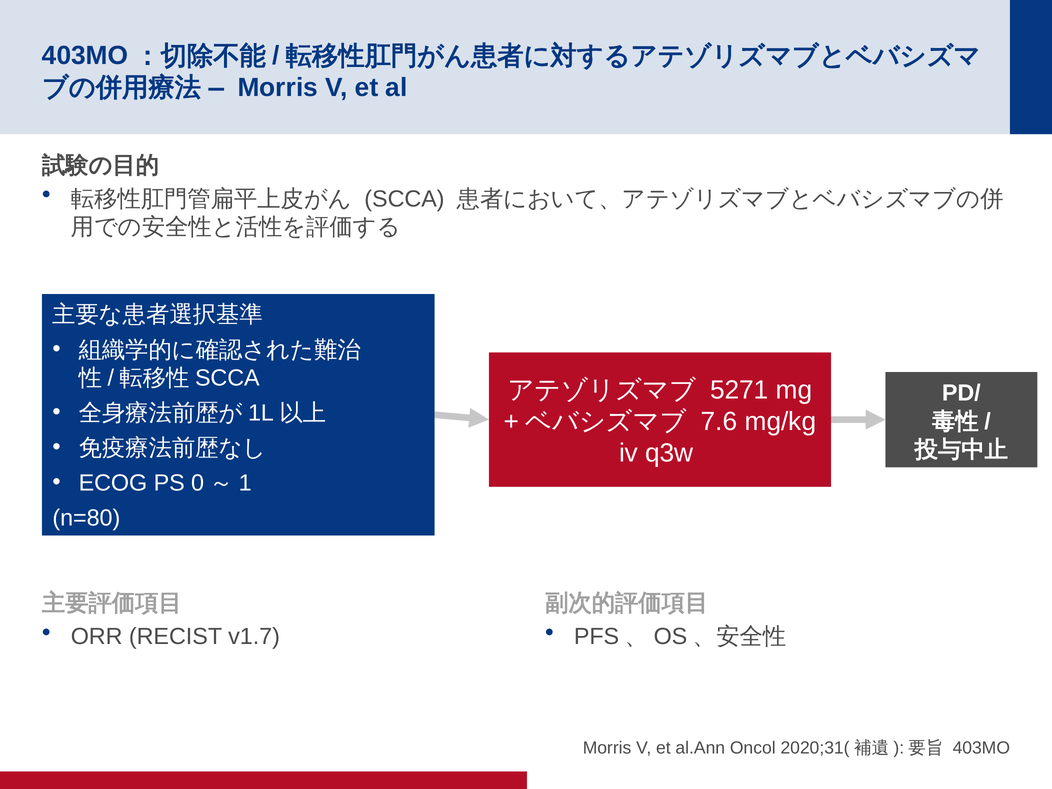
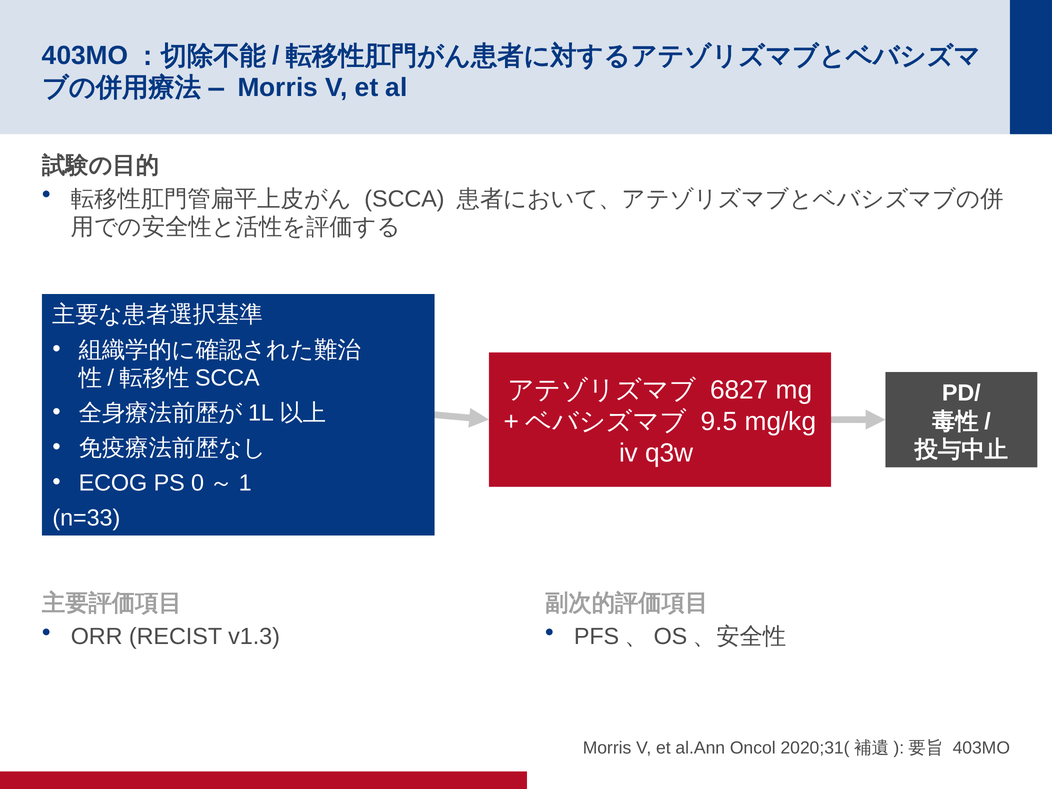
5271: 5271 -> 6827
7.6: 7.6 -> 9.5
n=80: n=80 -> n=33
v1.7: v1.7 -> v1.3
